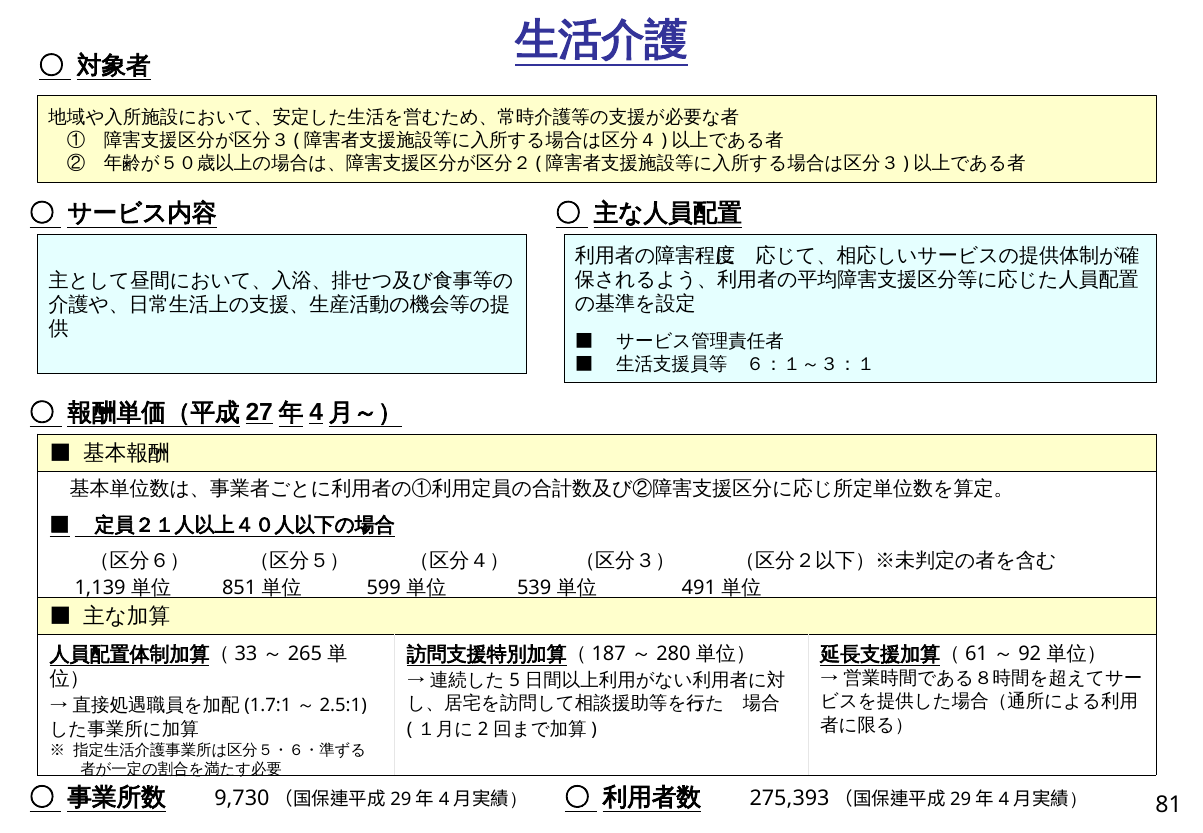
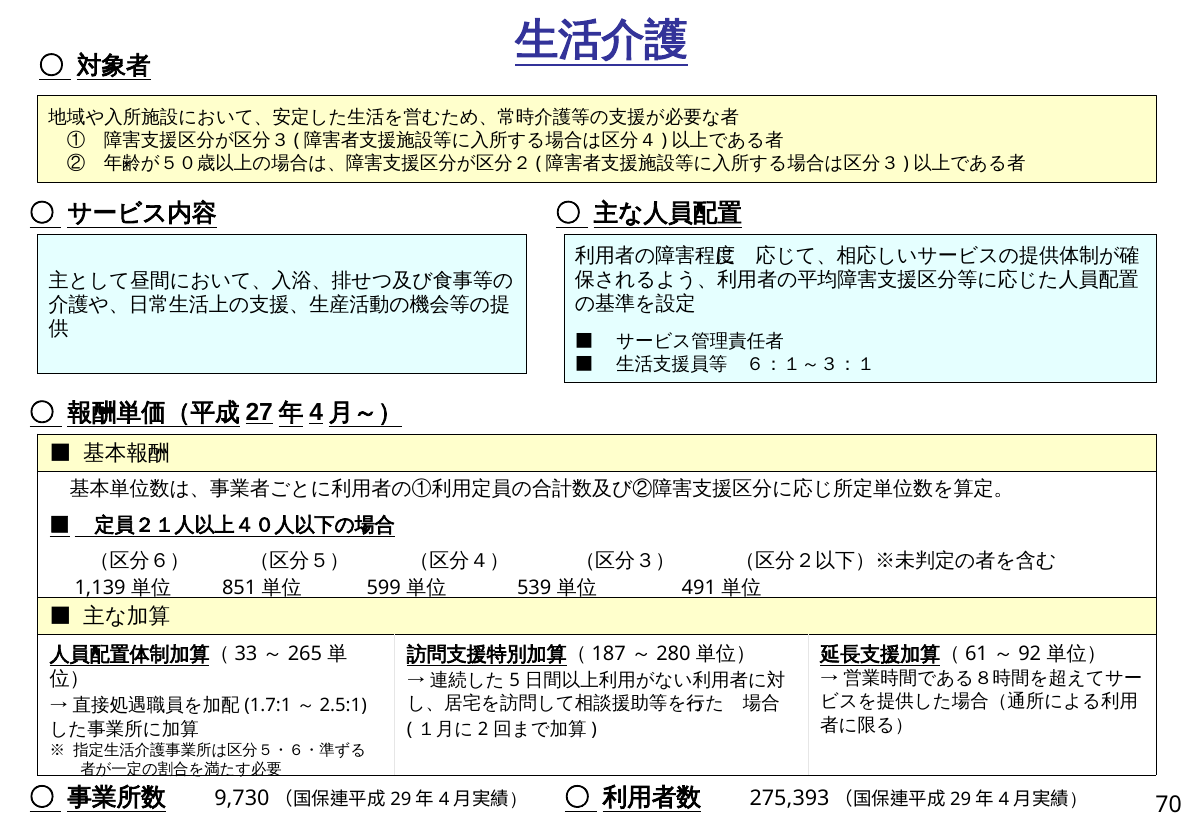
81: 81 -> 70
